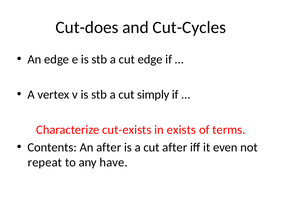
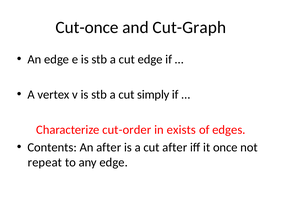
Cut-does: Cut-does -> Cut-once
Cut-Cycles: Cut-Cycles -> Cut-Graph
cut-exists: cut-exists -> cut-order
terms: terms -> edges
even: even -> once
any have: have -> edge
